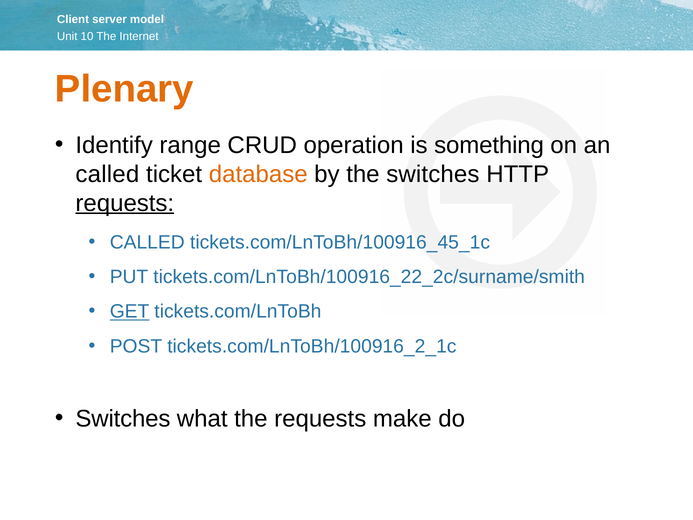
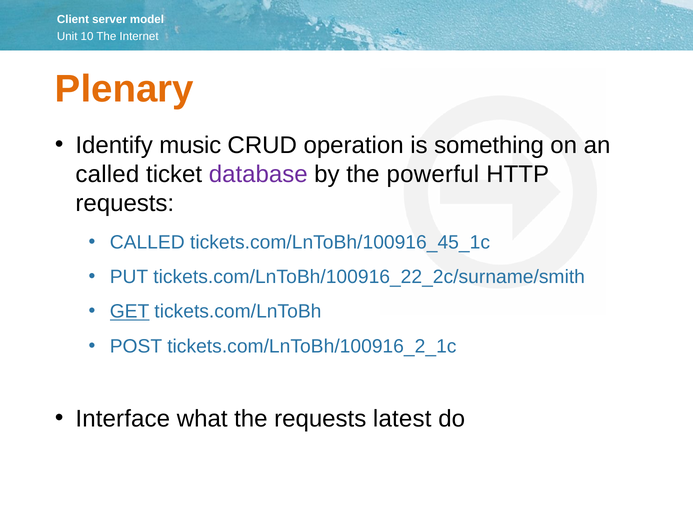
range: range -> music
database colour: orange -> purple
the switches: switches -> powerful
requests at (125, 203) underline: present -> none
Switches at (123, 419): Switches -> Interface
make: make -> latest
